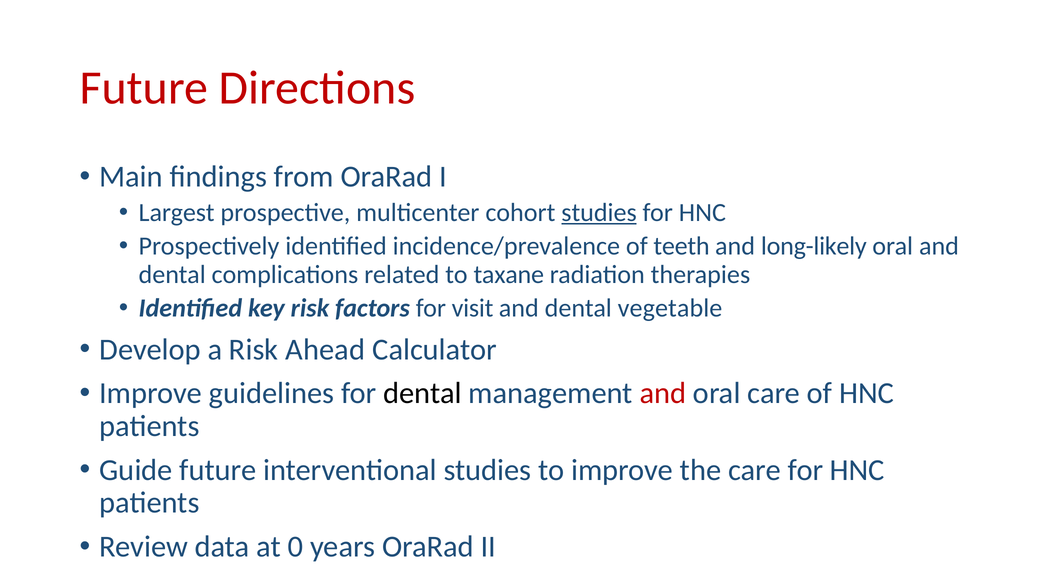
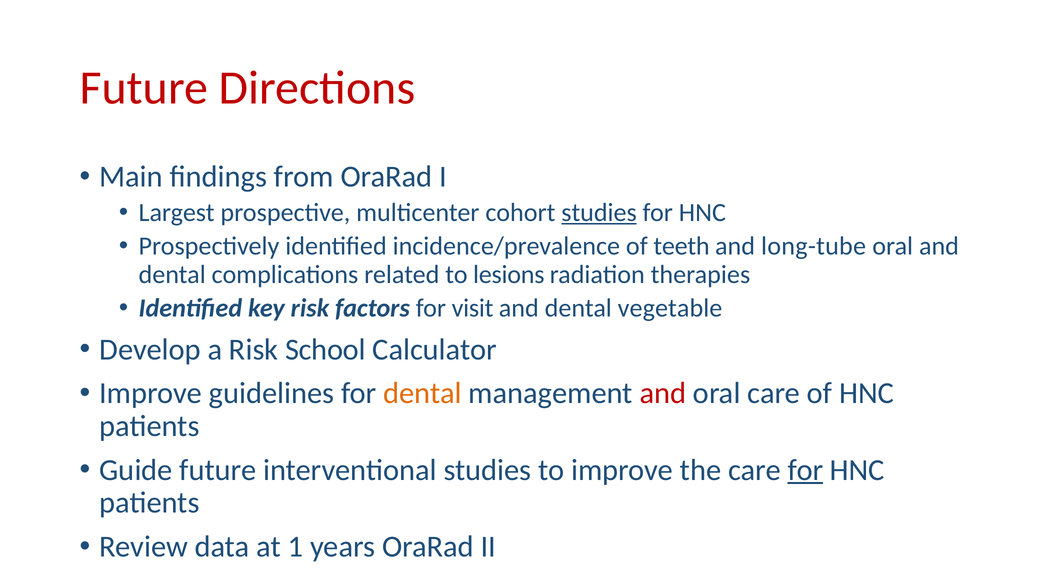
long-likely: long-likely -> long-tube
taxane: taxane -> lesions
Ahead: Ahead -> School
dental at (423, 394) colour: black -> orange
for at (805, 470) underline: none -> present
0: 0 -> 1
